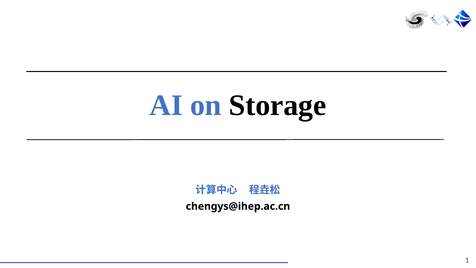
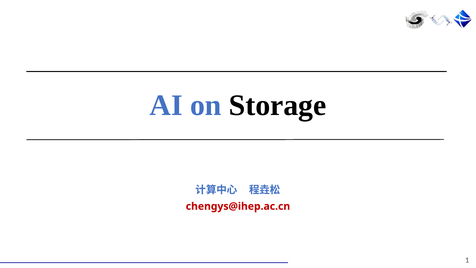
chengys@ihep.ac.cn colour: black -> red
